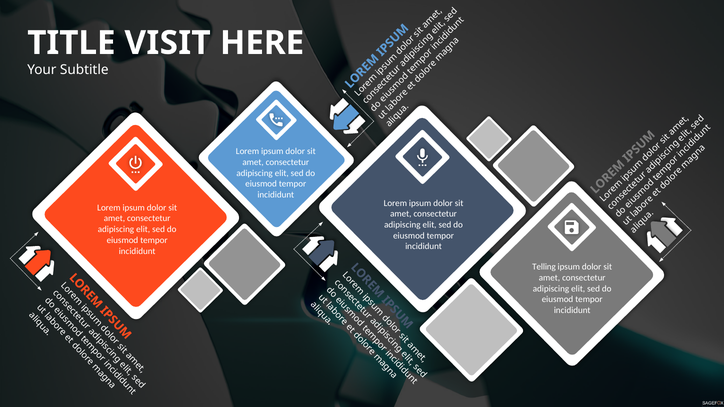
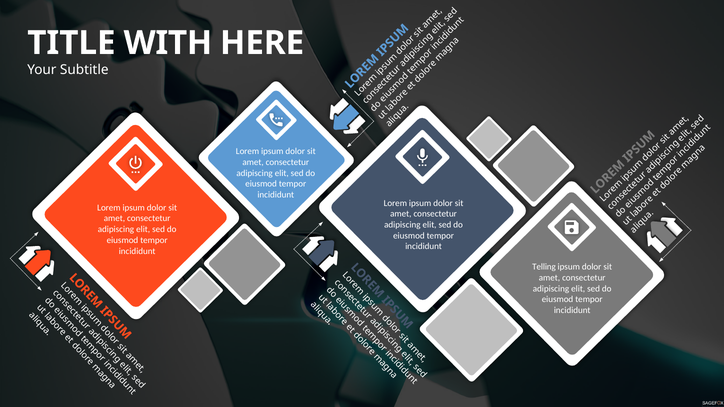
VISIT: VISIT -> WITH
